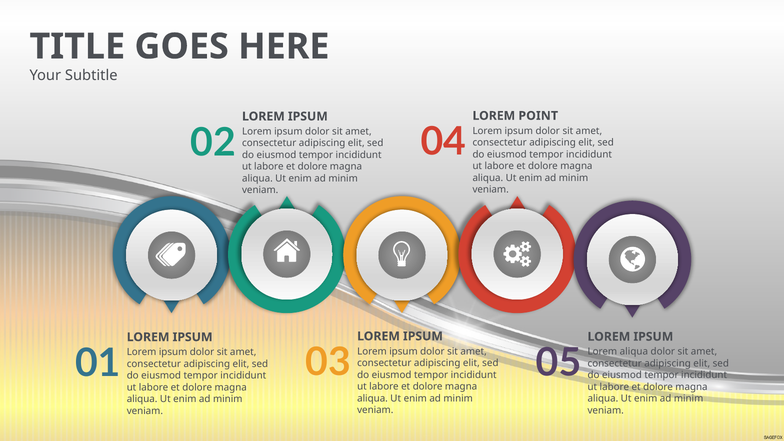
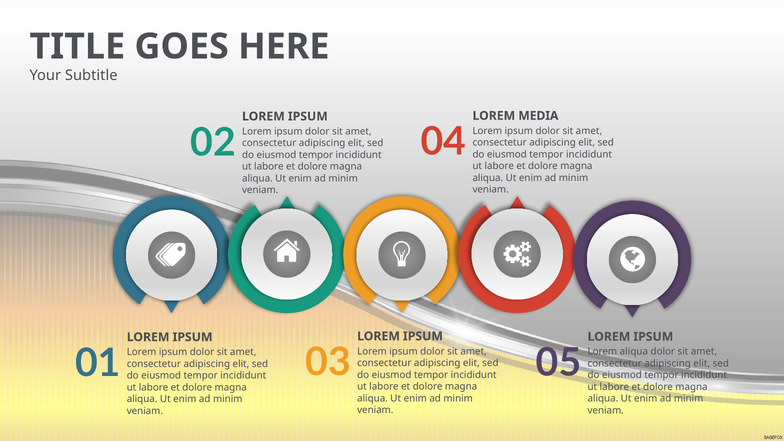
POINT: POINT -> MEDIA
